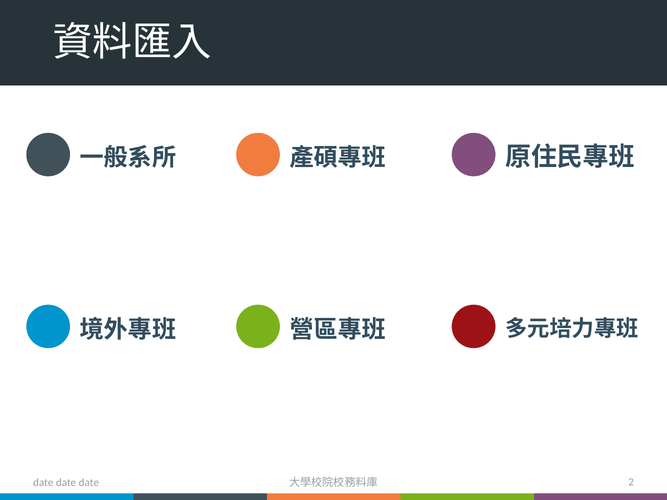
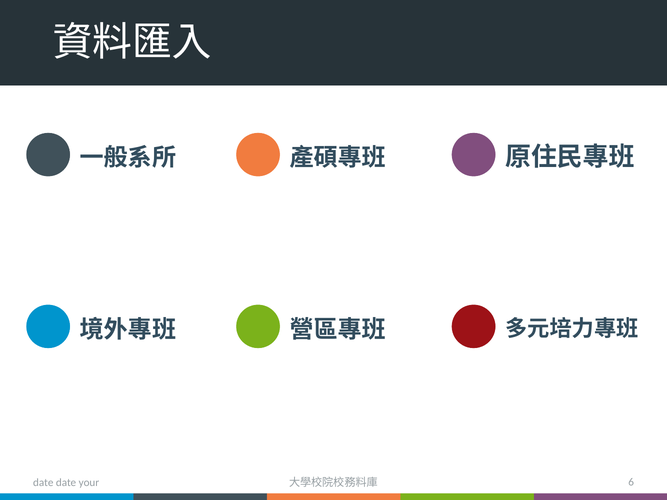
date at (89, 483): date -> your
2: 2 -> 6
